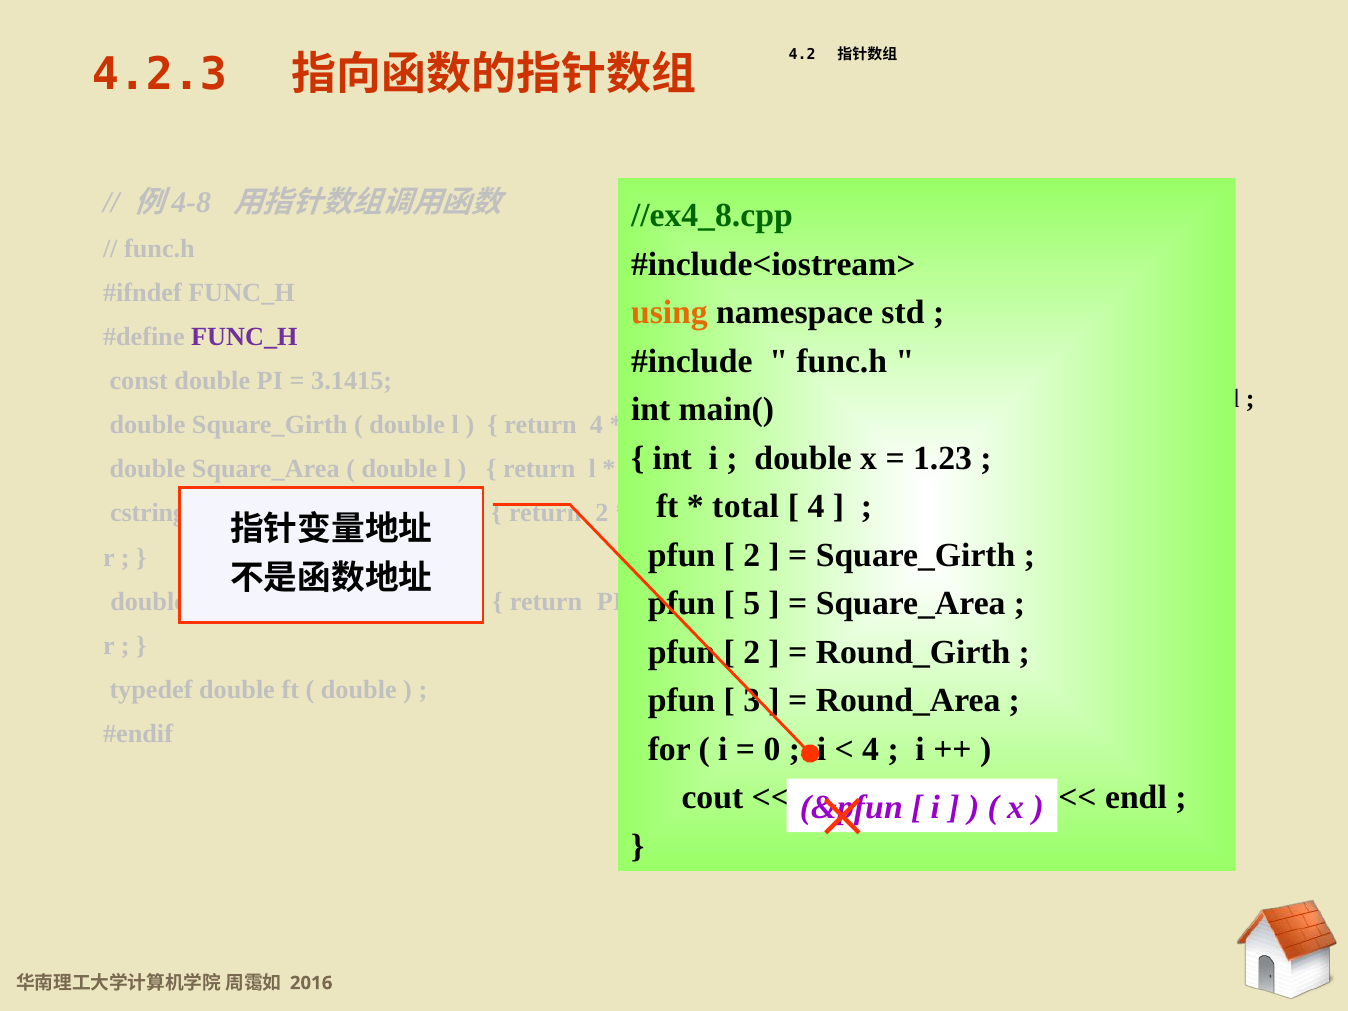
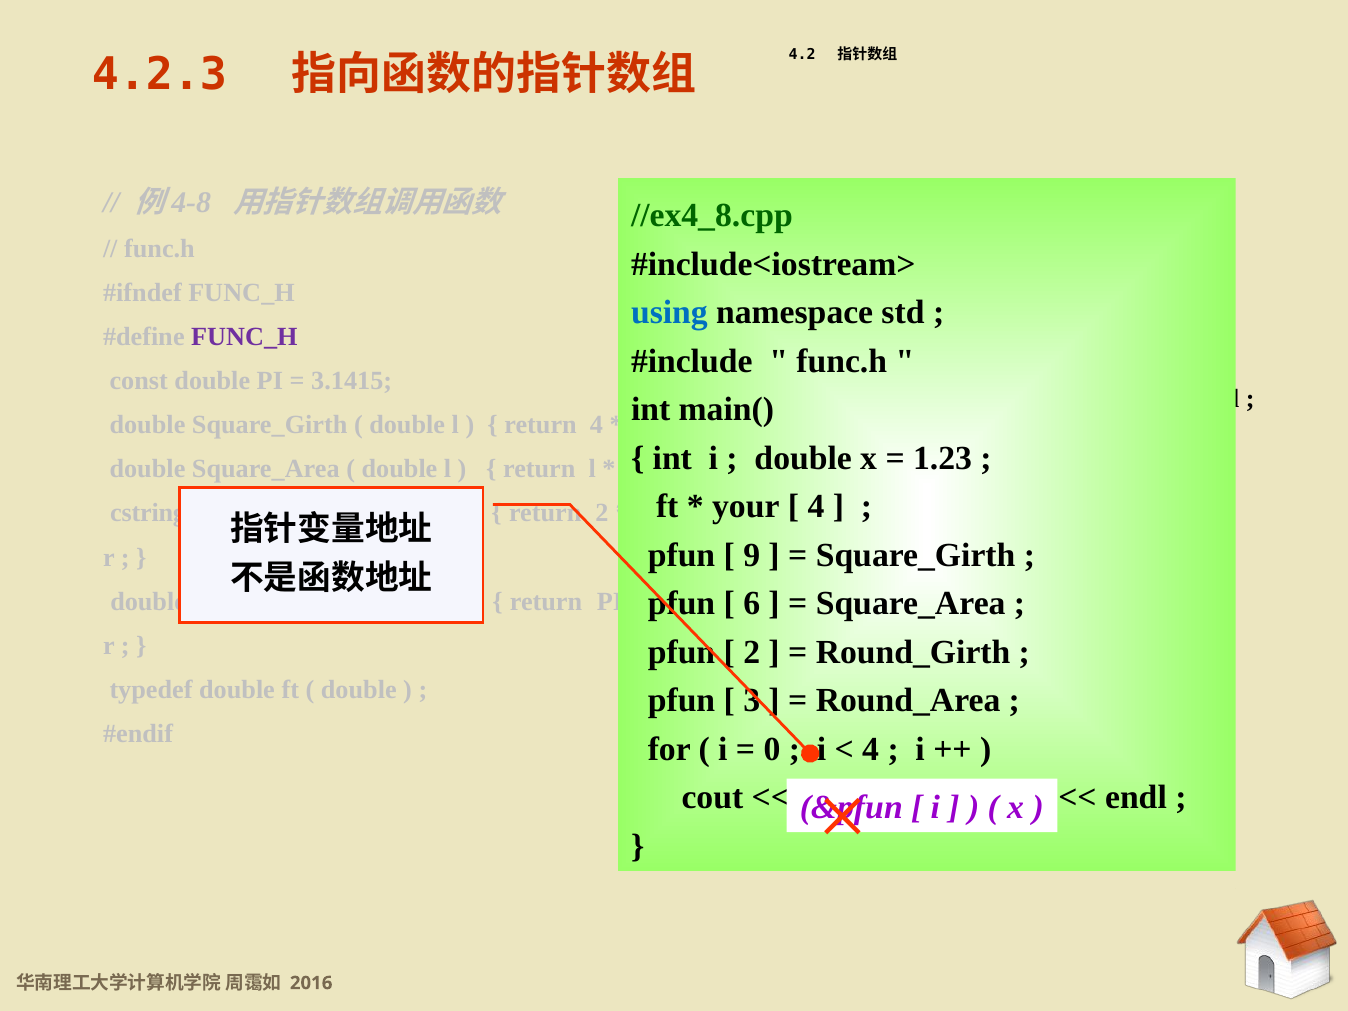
using colour: orange -> blue
total: total -> your
2 at (752, 555): 2 -> 9
5: 5 -> 6
